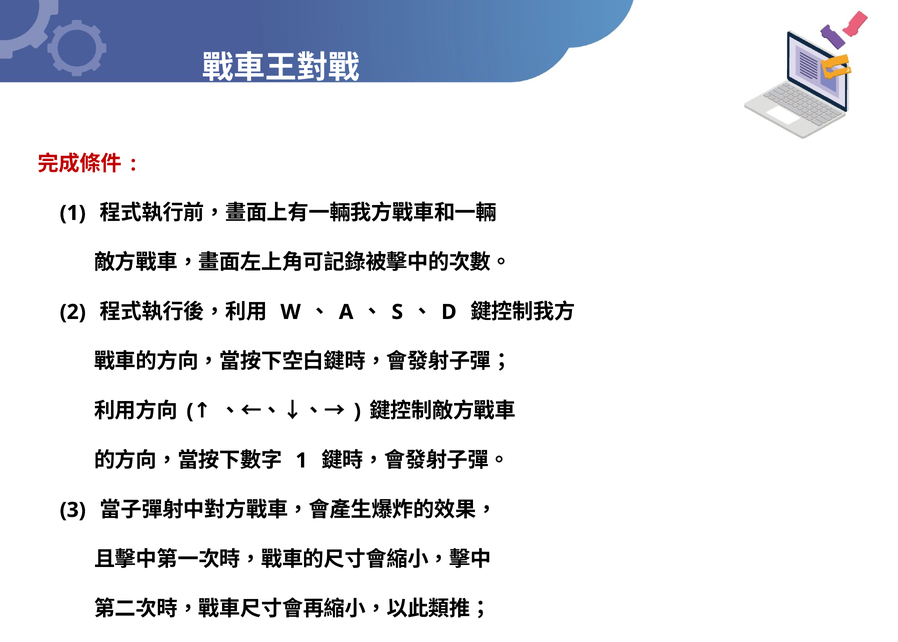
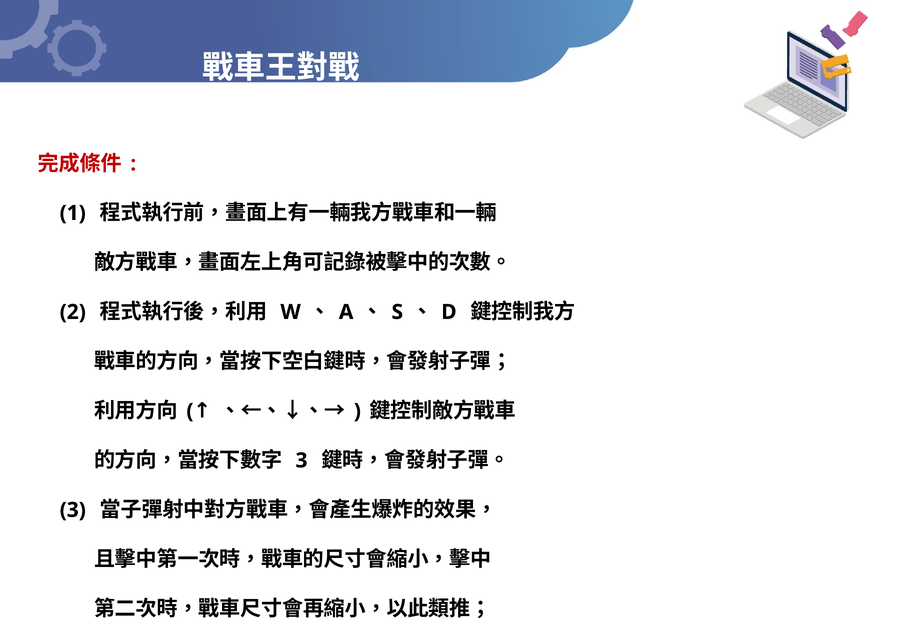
1 at (302, 460): 1 -> 3
